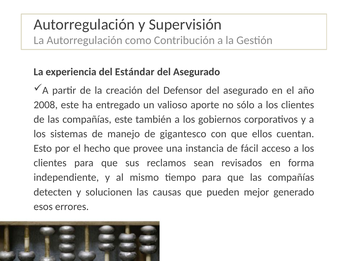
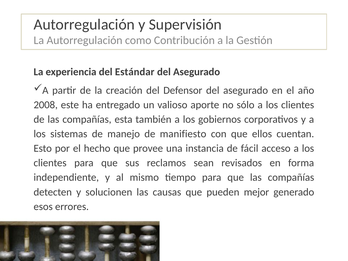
compañías este: este -> esta
gigantesco: gigantesco -> manifiesto
